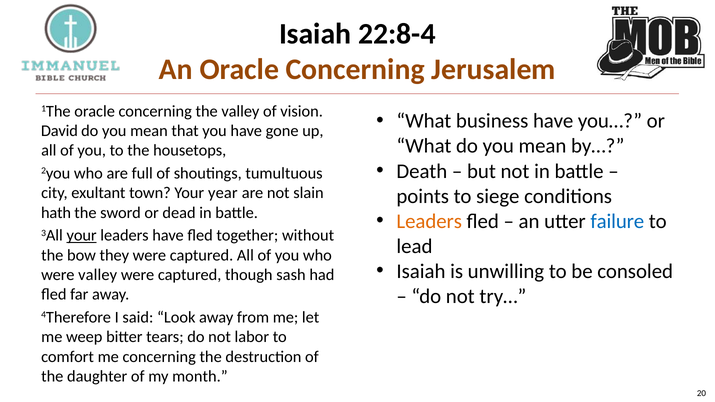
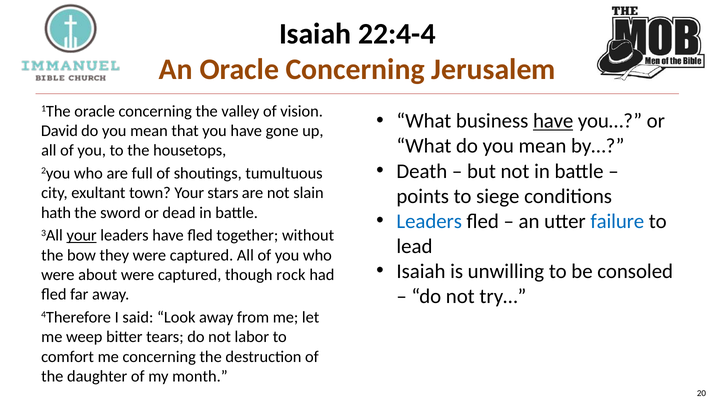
22:8-4: 22:8-4 -> 22:4-4
have at (553, 121) underline: none -> present
year: year -> stars
Leaders at (429, 221) colour: orange -> blue
were valley: valley -> about
sash: sash -> rock
